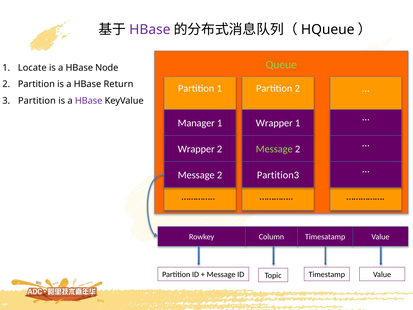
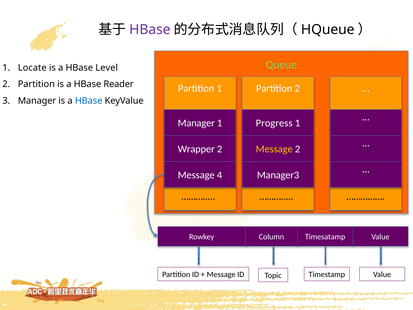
Node: Node -> Level
Return: Return -> Reader
3 Partition: Partition -> Manager
HBase at (89, 101) colour: purple -> blue
Wrapper at (274, 123): Wrapper -> Progress
Message at (274, 149) colour: light green -> yellow
2 at (220, 175): 2 -> 4
Partition3: Partition3 -> Manager3
